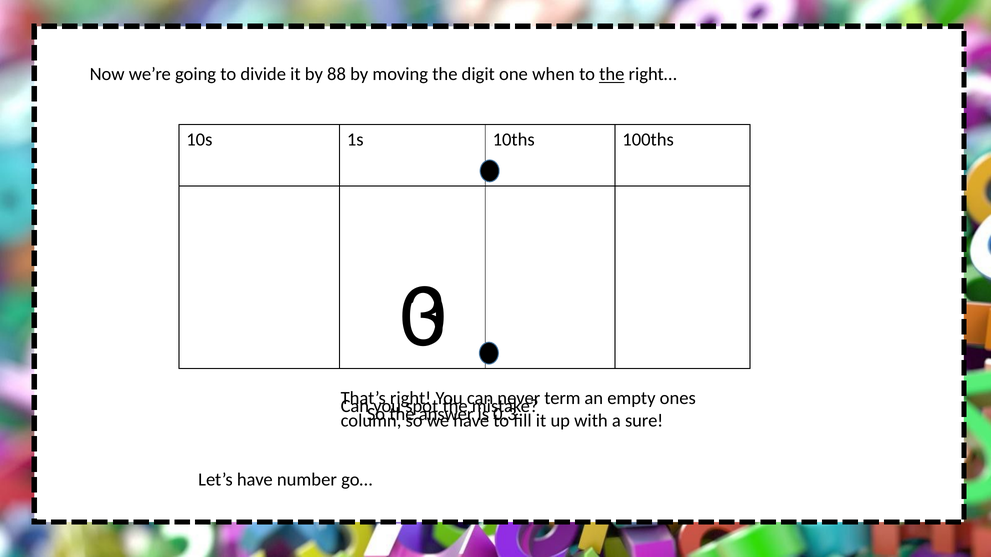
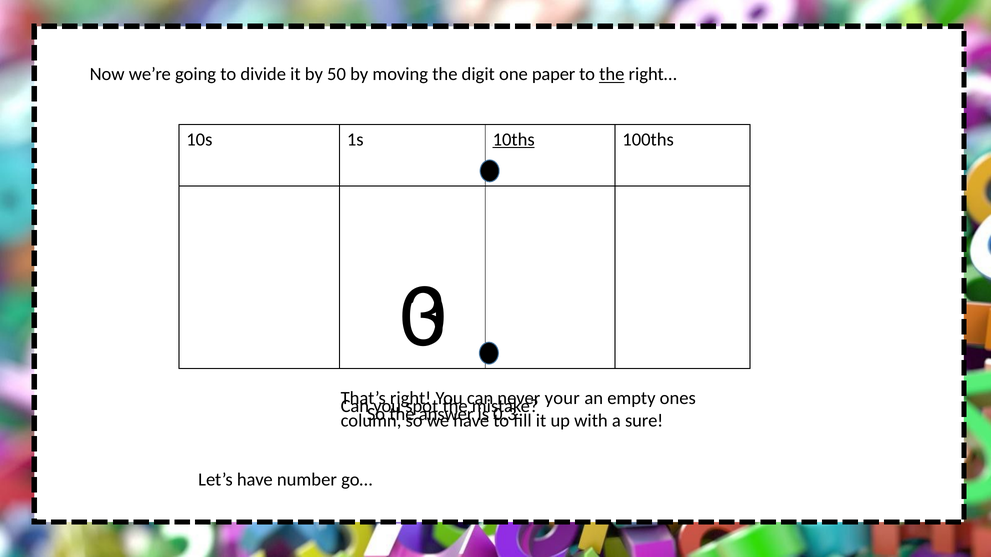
88: 88 -> 50
when: when -> paper
10ths underline: none -> present
term: term -> your
